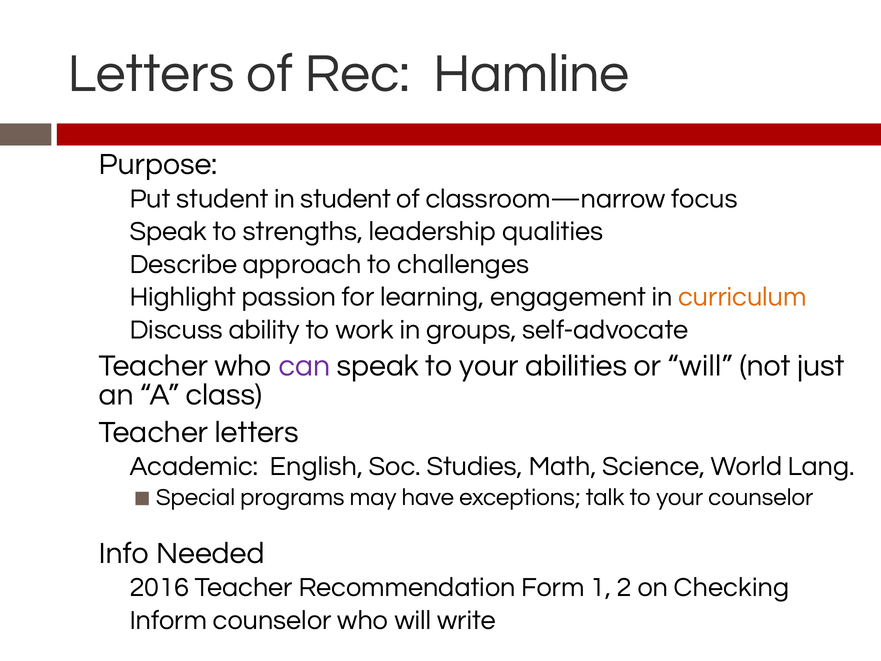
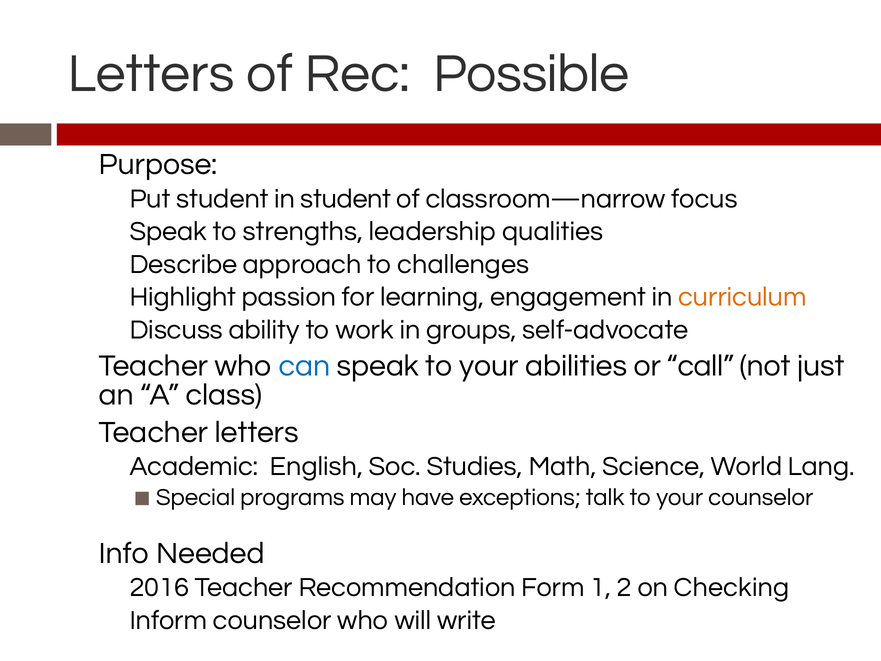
Hamline: Hamline -> Possible
can colour: purple -> blue
or will: will -> call
